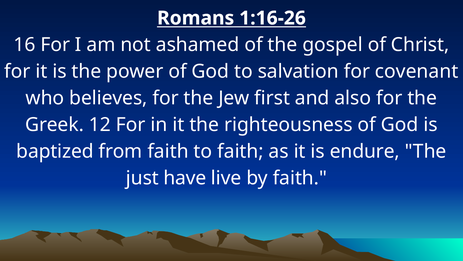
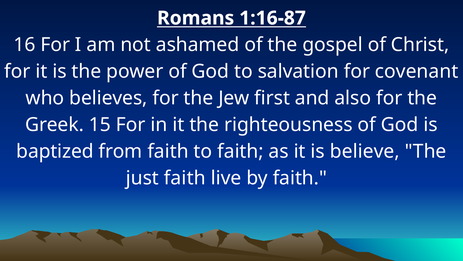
1:16-26: 1:16-26 -> 1:16-87
12: 12 -> 15
endure: endure -> believe
just have: have -> faith
